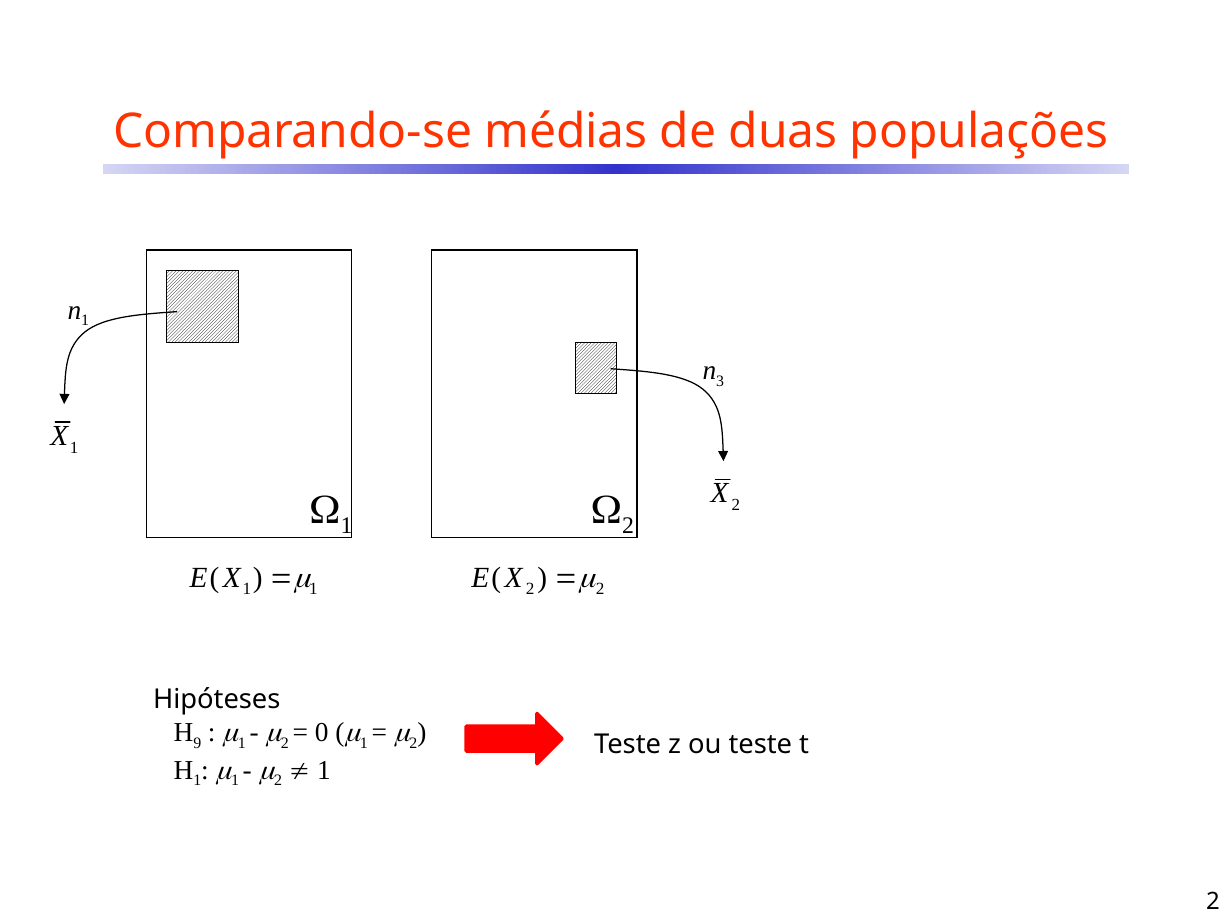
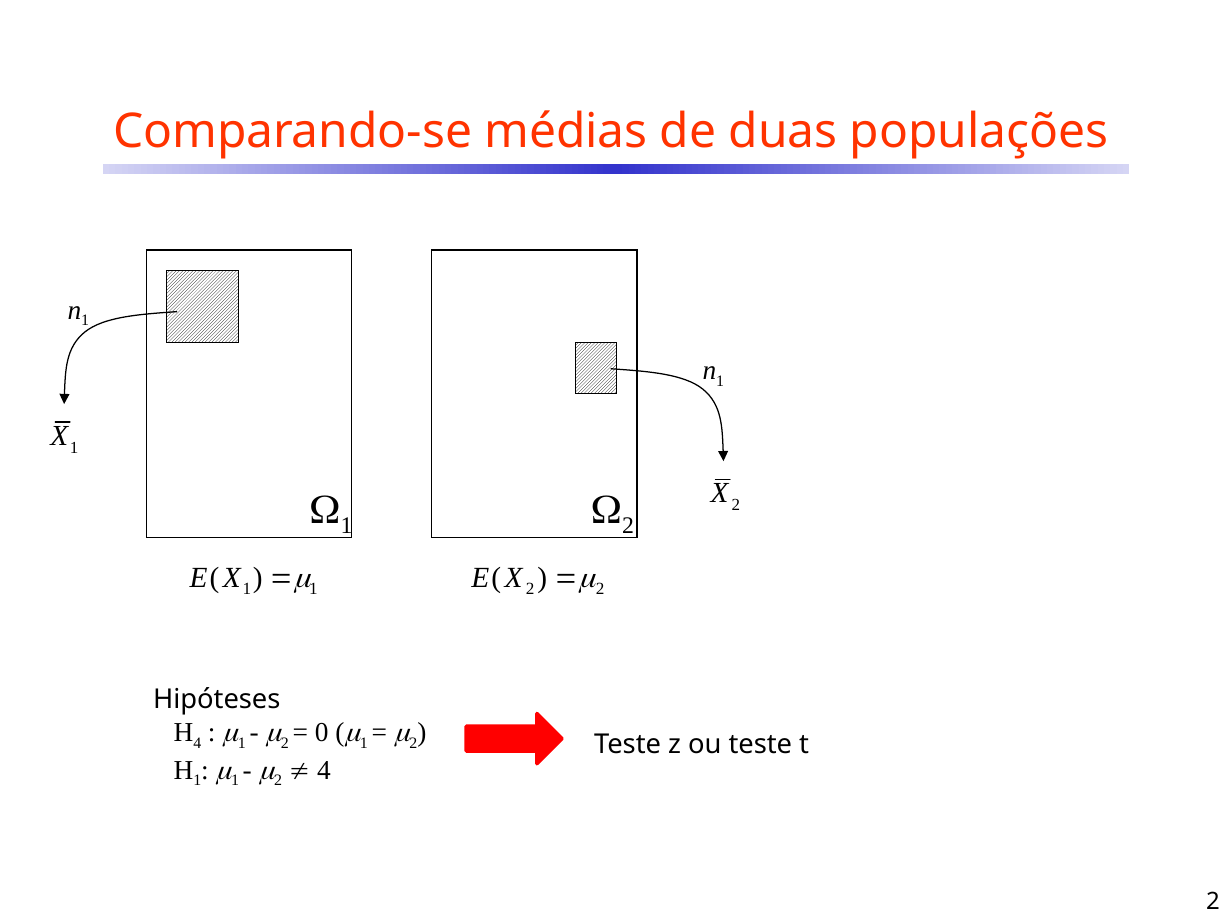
3 at (720, 381): 3 -> 1
9 at (197, 743): 9 -> 4
1 at (324, 770): 1 -> 4
